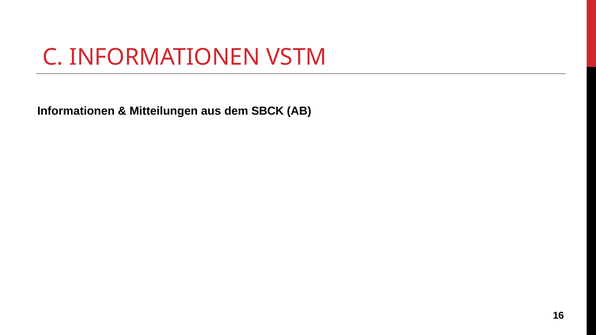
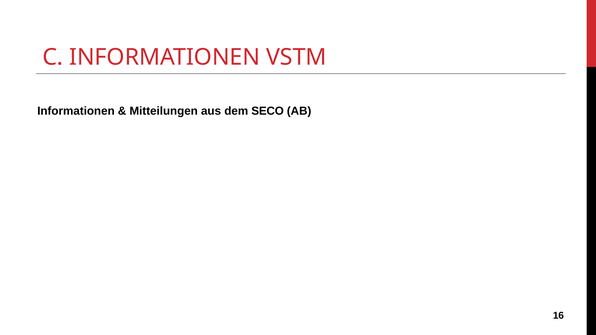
SBCK: SBCK -> SECO
